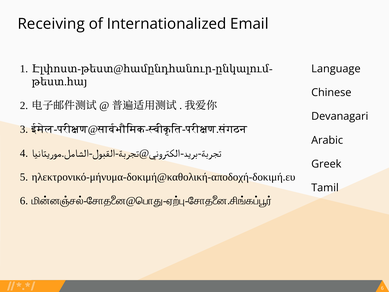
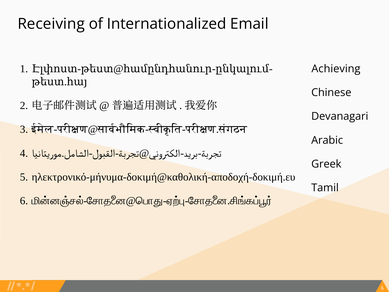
Language: Language -> Achieving
